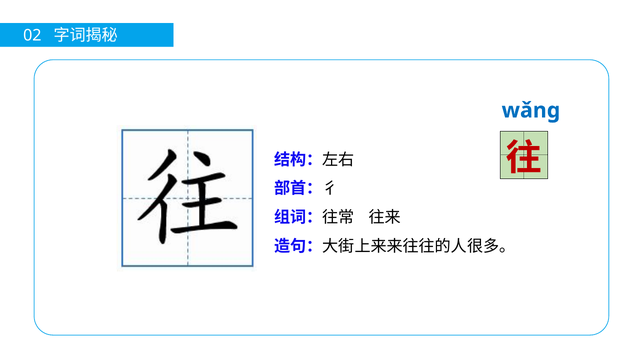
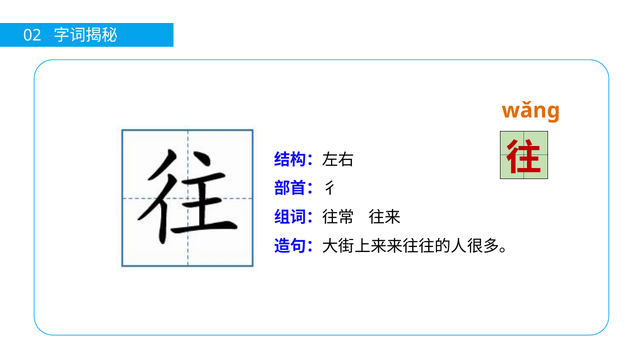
wǎnɡ colour: blue -> orange
